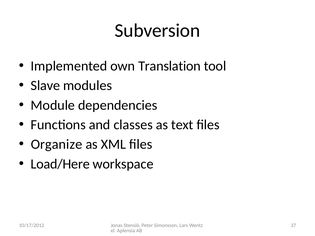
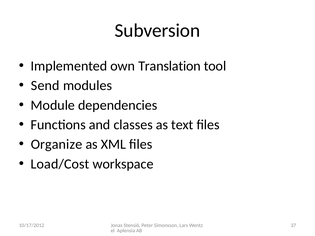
Slave: Slave -> Send
Load/Here: Load/Here -> Load/Cost
